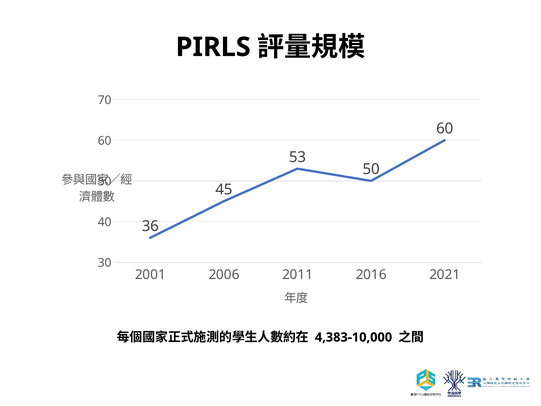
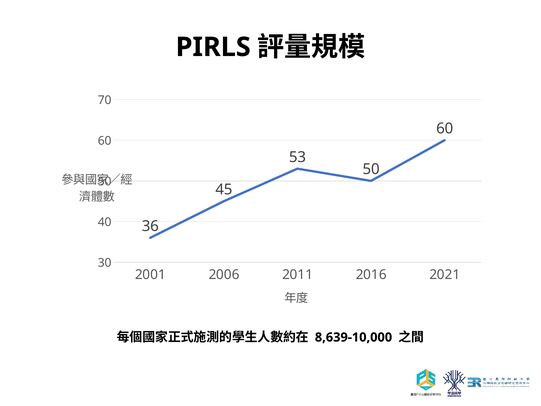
4,383-10,000: 4,383-10,000 -> 8,639-10,000
